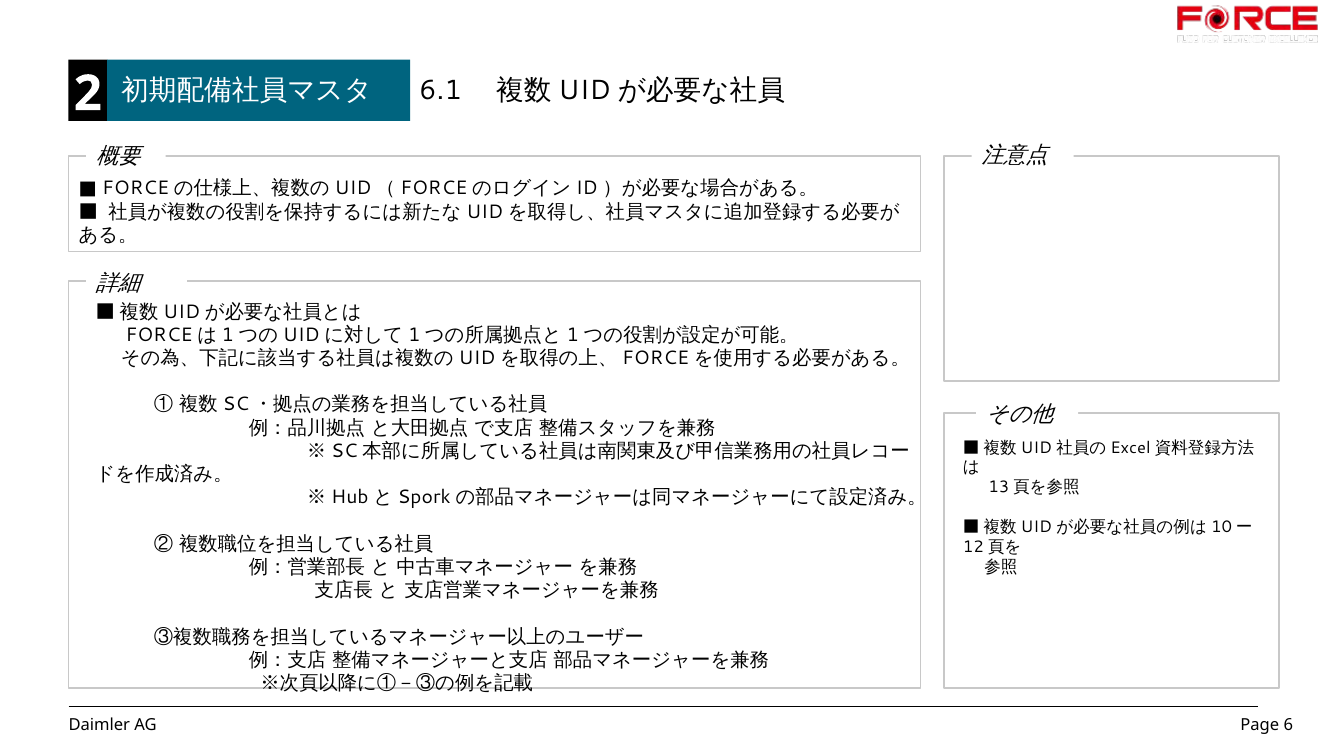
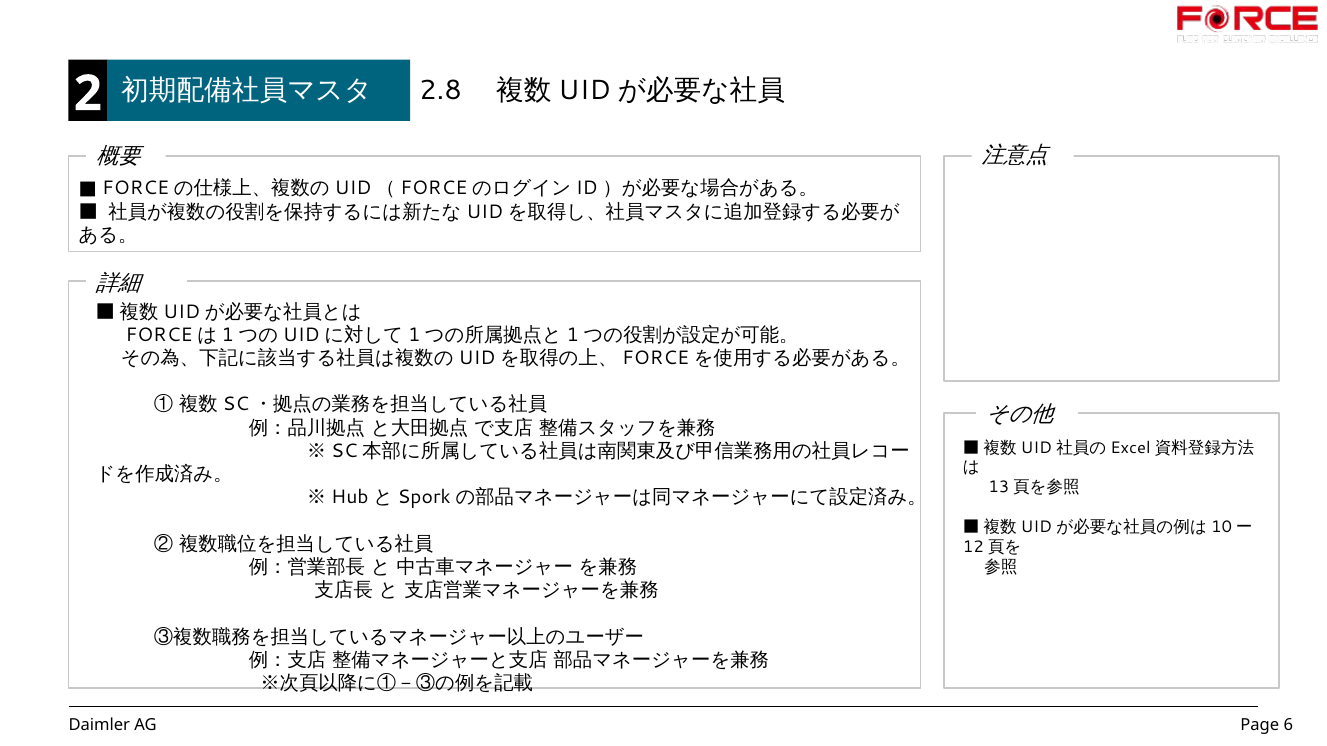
6.1: 6.1 -> 2.8
